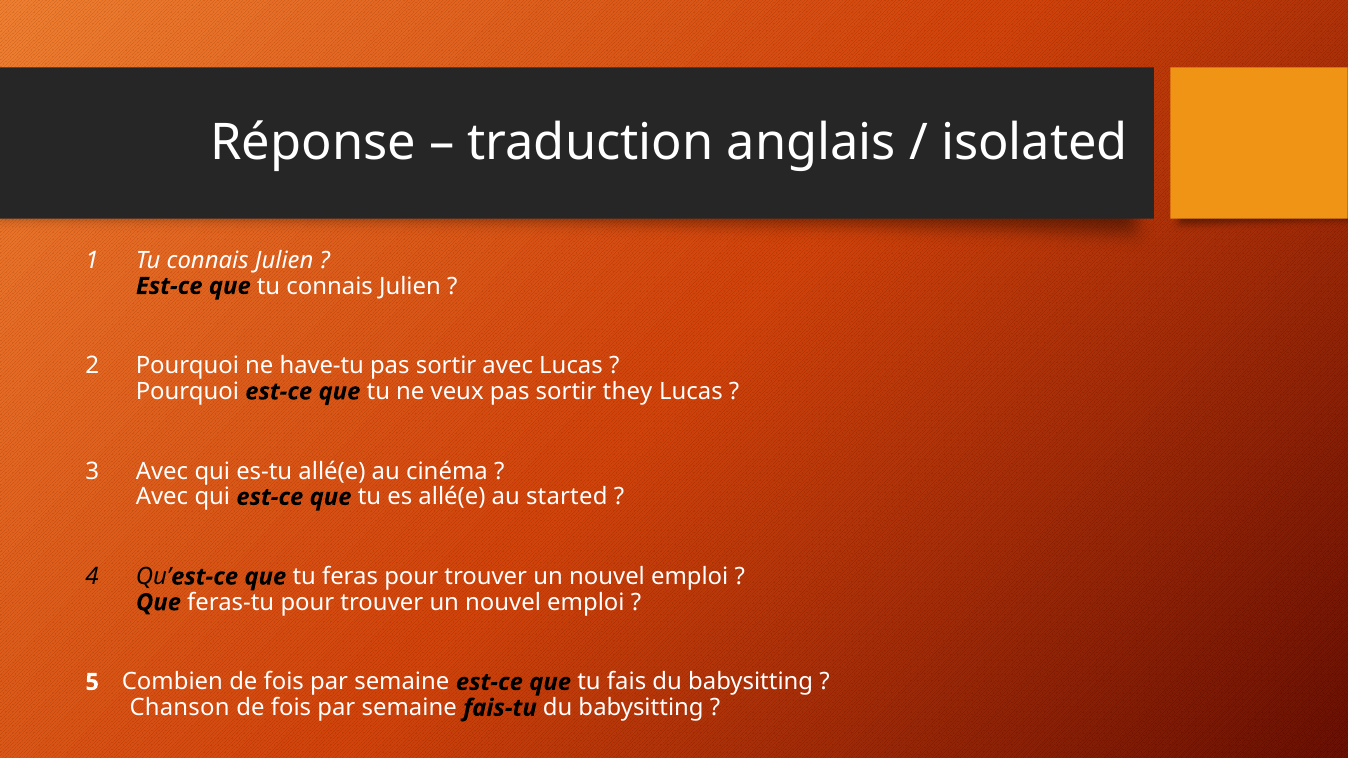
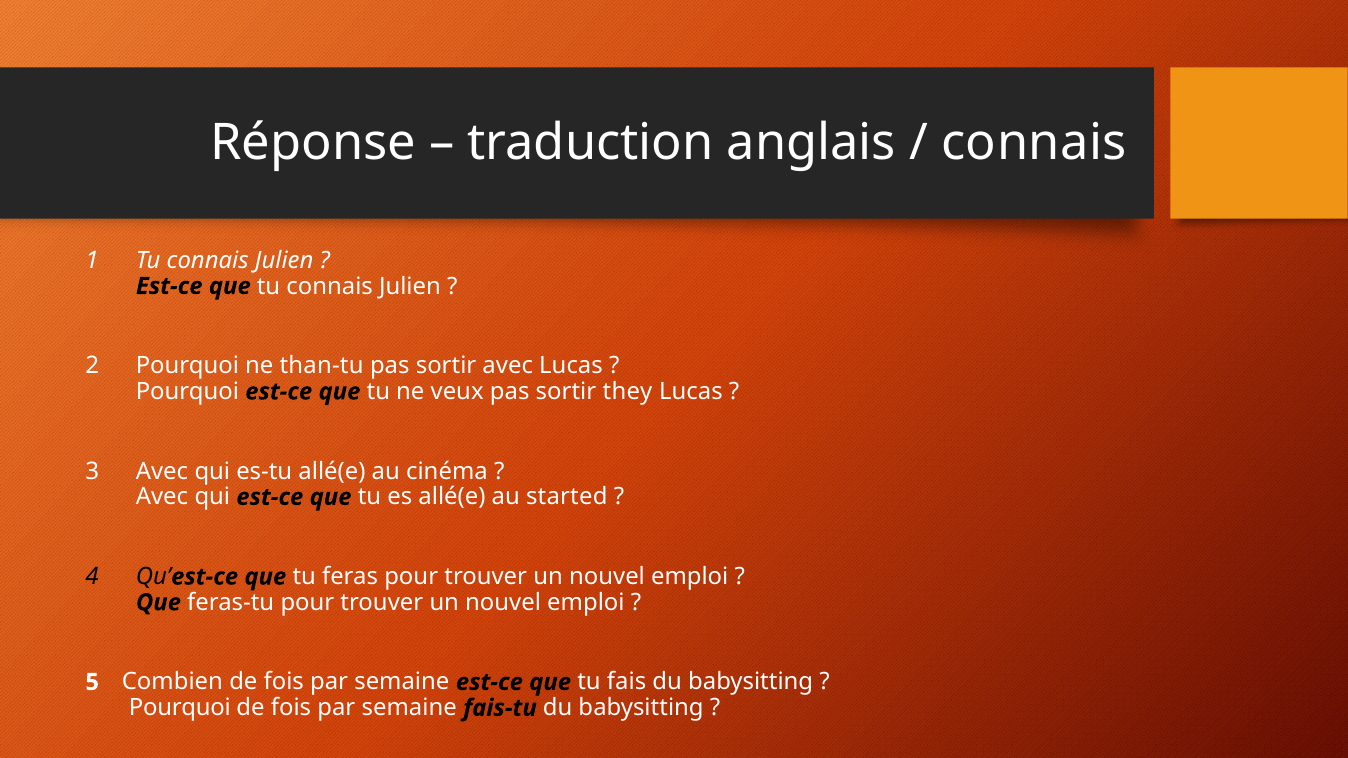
isolated at (1034, 143): isolated -> connais
have-tu: have-tu -> than-tu
Chanson at (180, 708): Chanson -> Pourquoi
